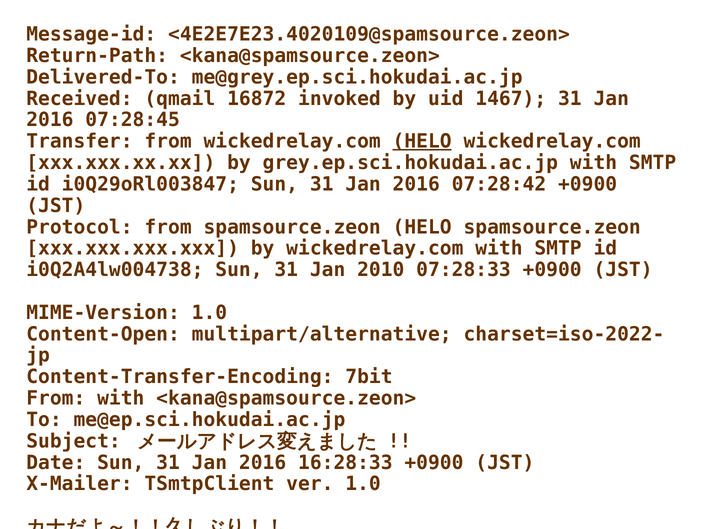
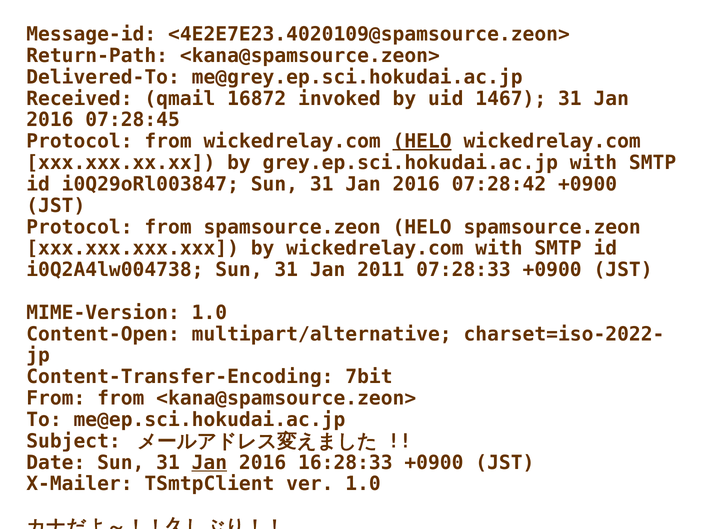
Transfer at (79, 141): Transfer -> Protocol
2010: 2010 -> 2011
From with: with -> from
Jan at (209, 462) underline: none -> present
